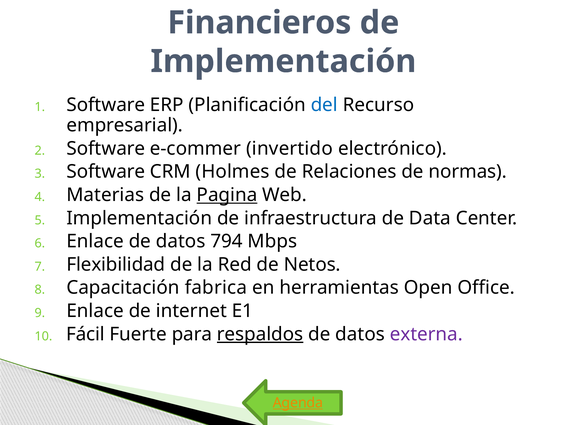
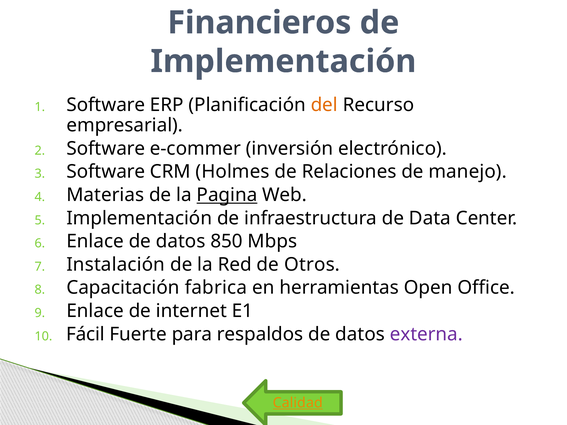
del colour: blue -> orange
invertido: invertido -> inversión
normas: normas -> manejo
794: 794 -> 850
Flexibilidad: Flexibilidad -> Instalación
Netos: Netos -> Otros
respaldos underline: present -> none
Agenda: Agenda -> Calidad
